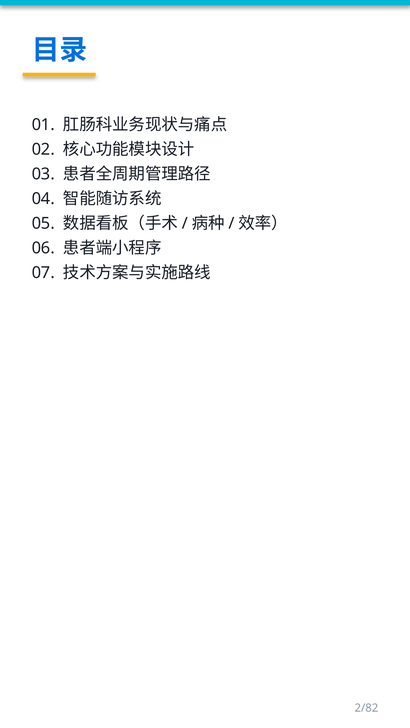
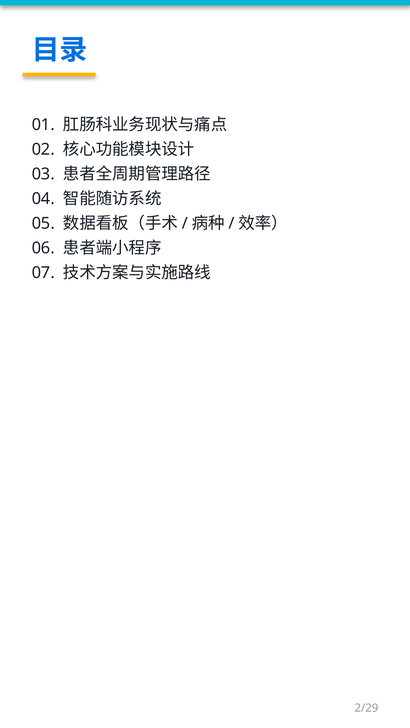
2/82: 2/82 -> 2/29
